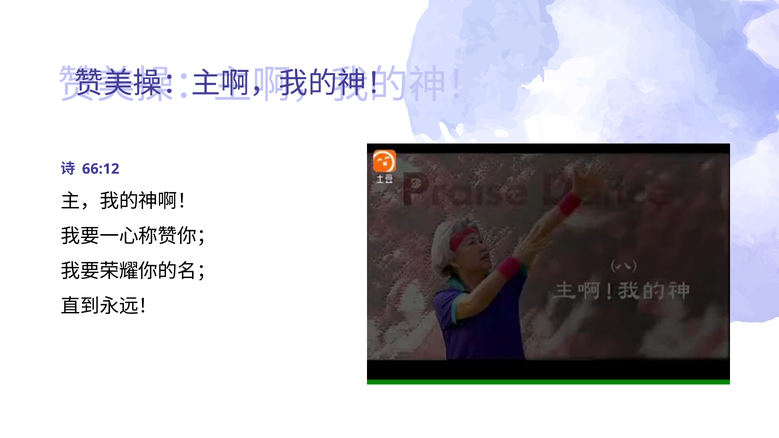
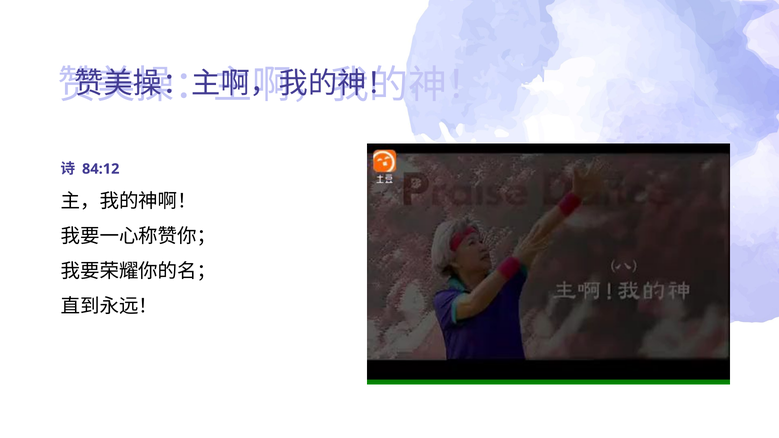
66:12: 66:12 -> 84:12
